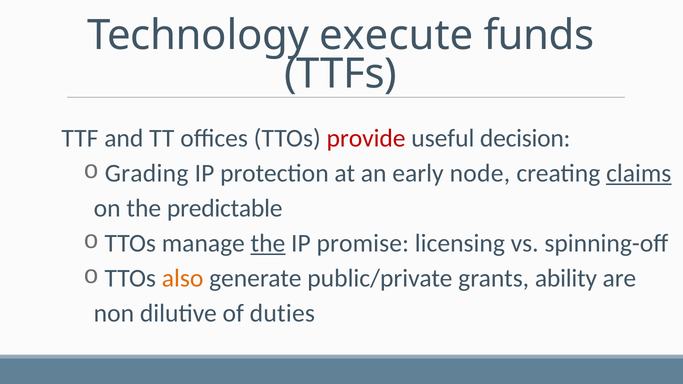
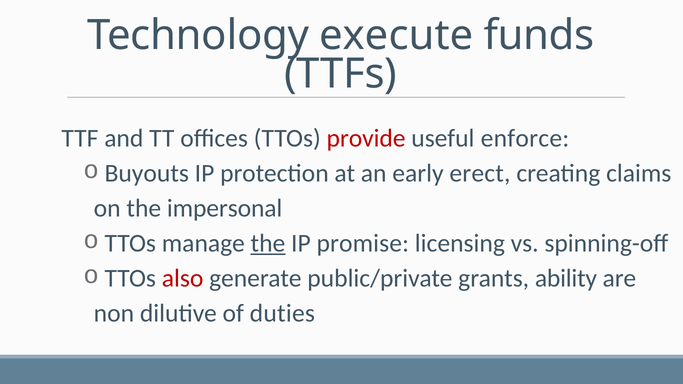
decision: decision -> enforce
Grading: Grading -> Buyouts
node: node -> erect
claims underline: present -> none
predictable: predictable -> impersonal
also colour: orange -> red
